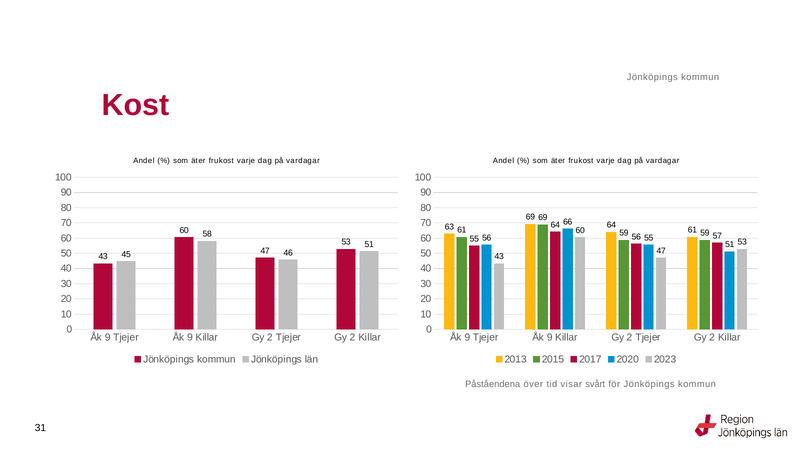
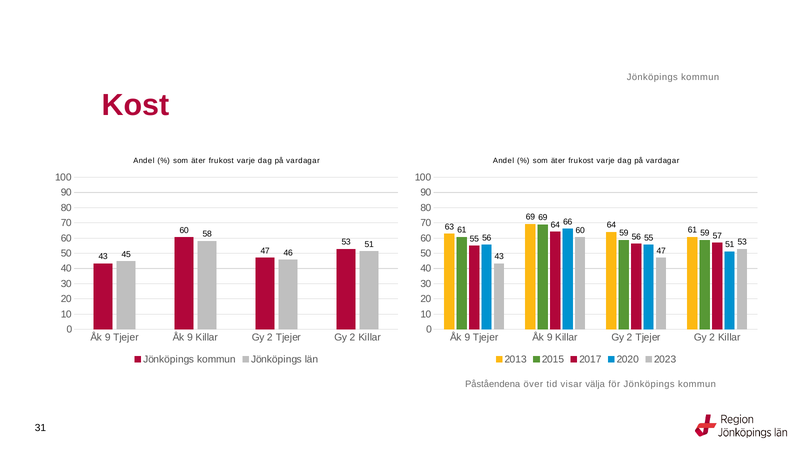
svårt: svårt -> välja
